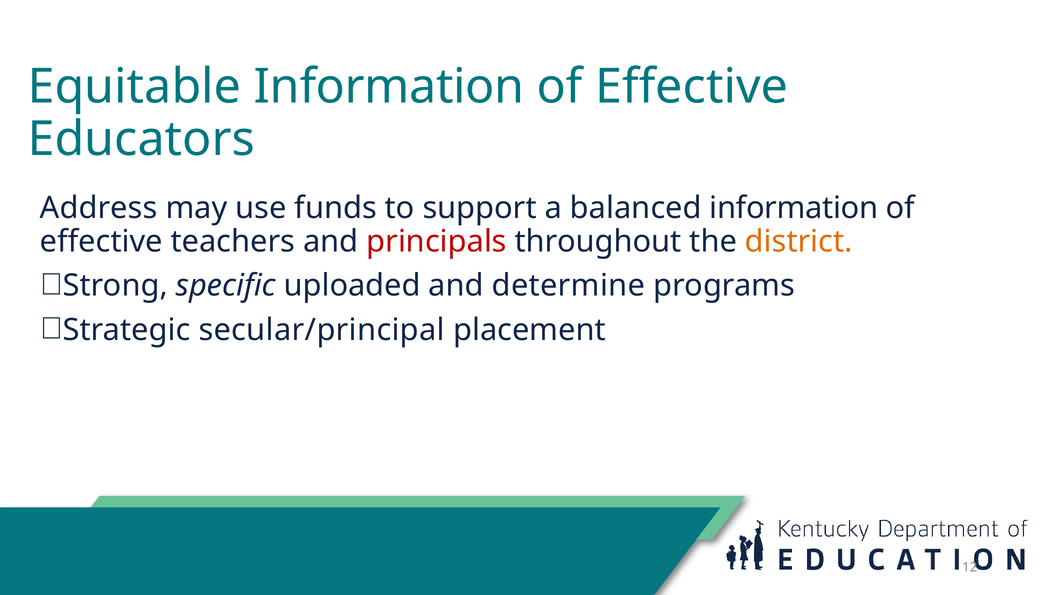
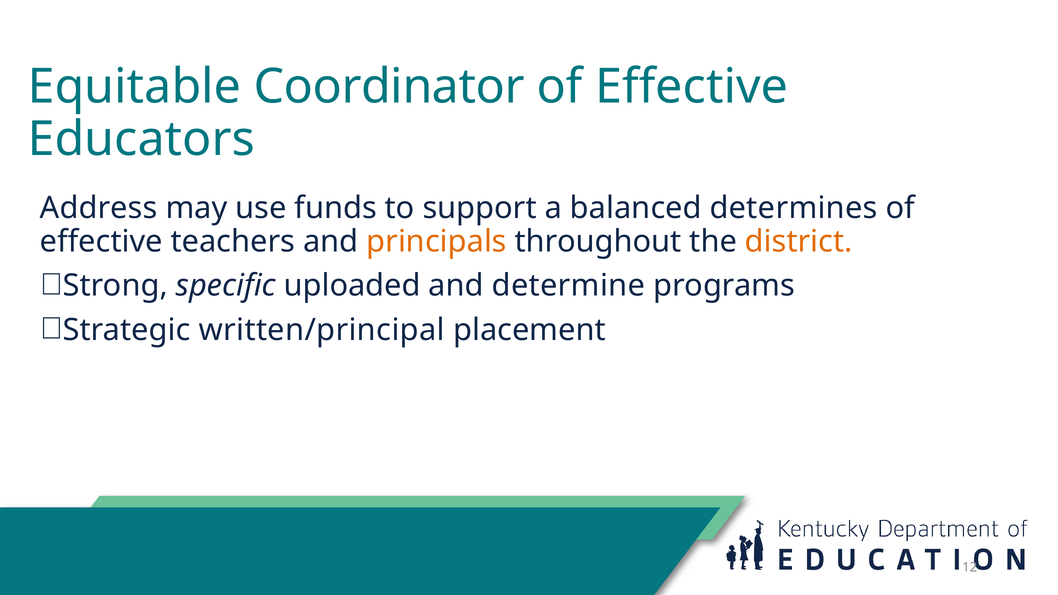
Equitable Information: Information -> Coordinator
balanced information: information -> determines
principals colour: red -> orange
secular/principal: secular/principal -> written/principal
